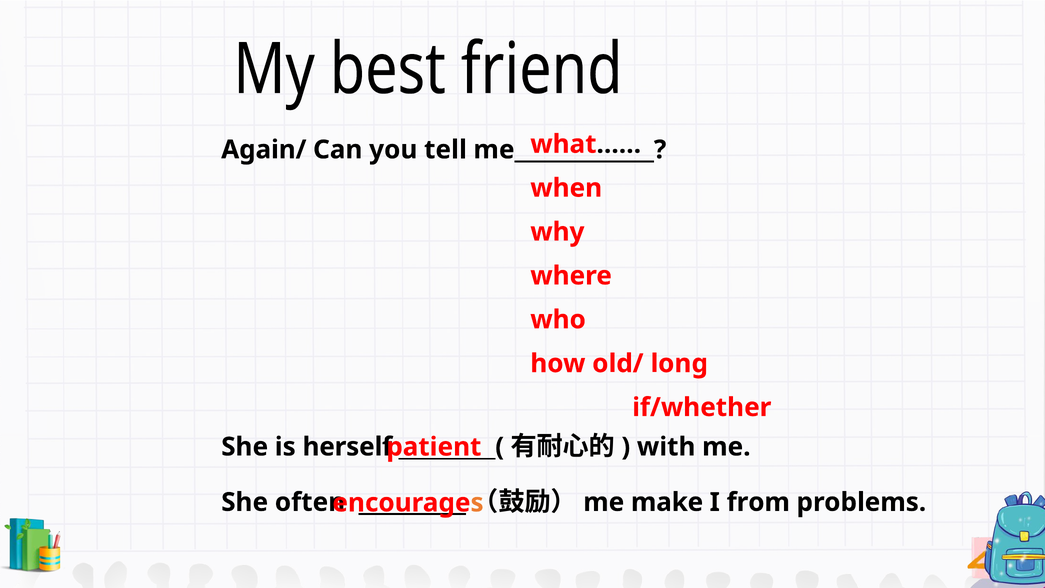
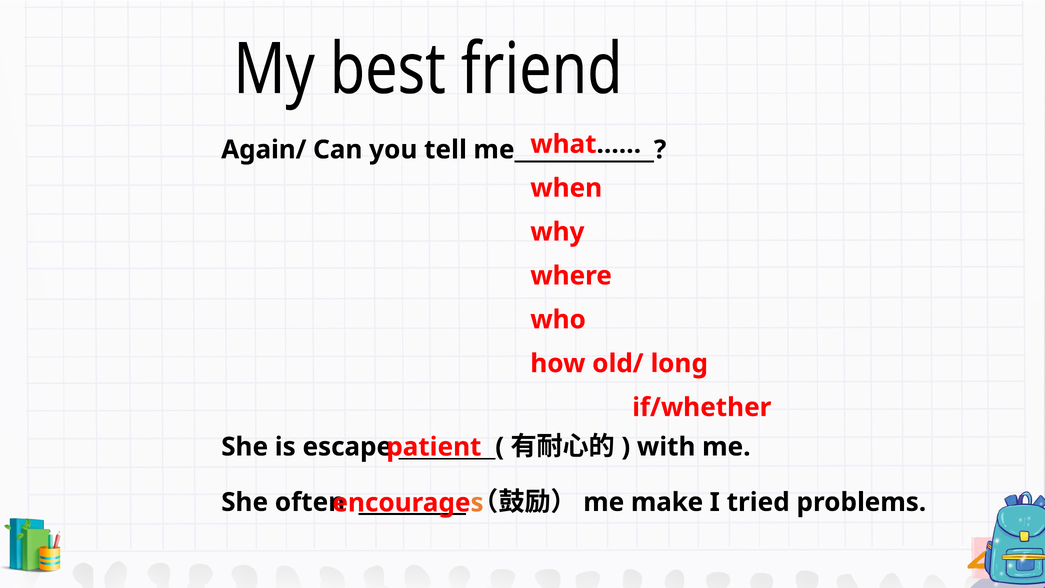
herself: herself -> escape
from: from -> tried
